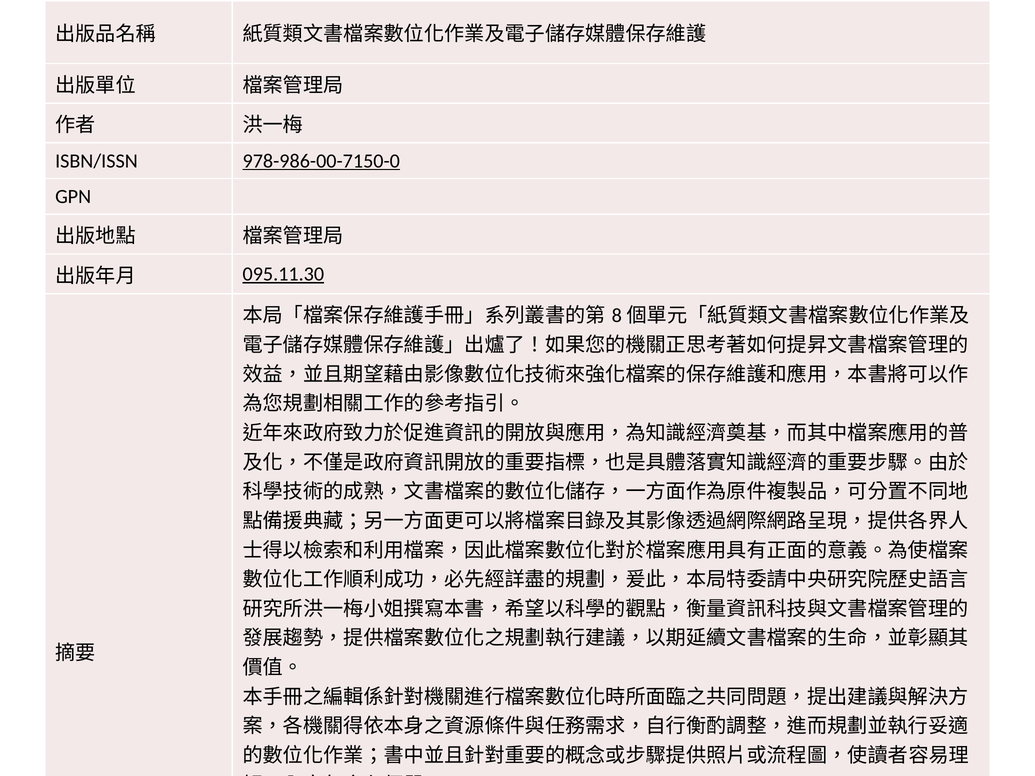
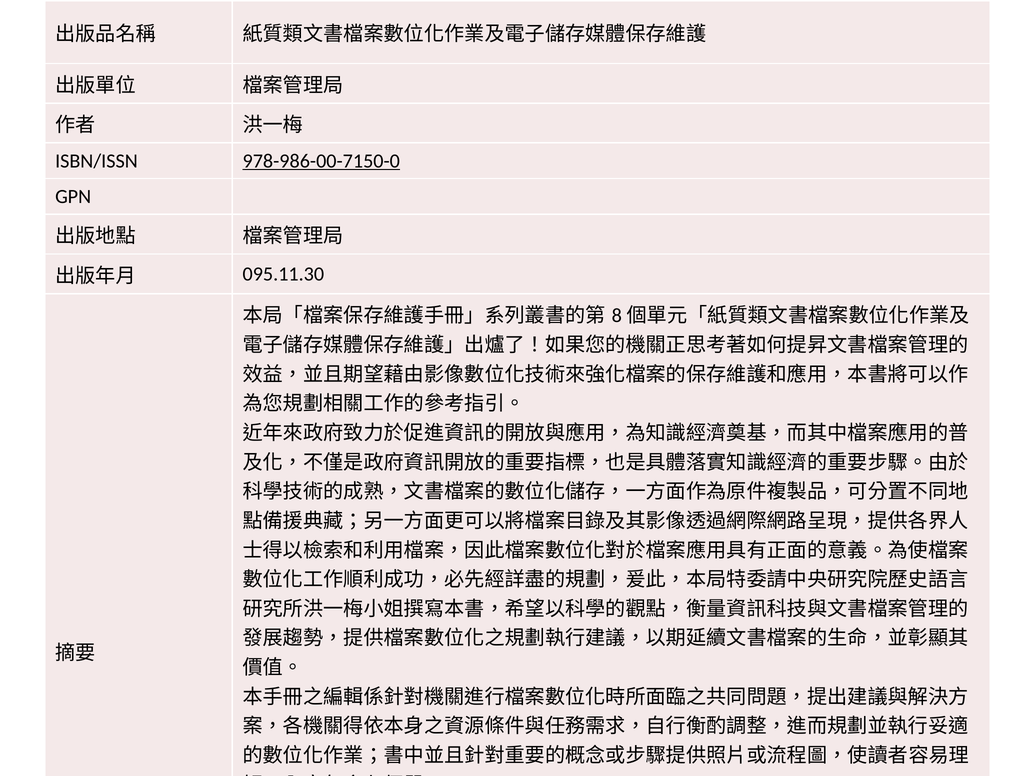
095.11.30 underline: present -> none
